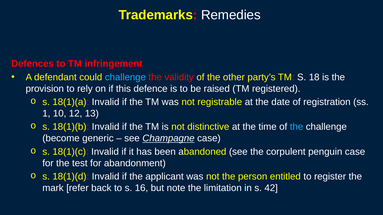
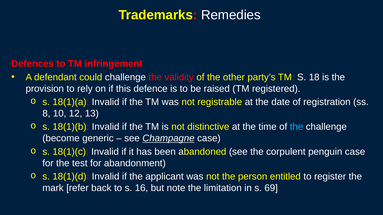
challenge at (125, 77) colour: light blue -> white
1: 1 -> 8
42: 42 -> 69
